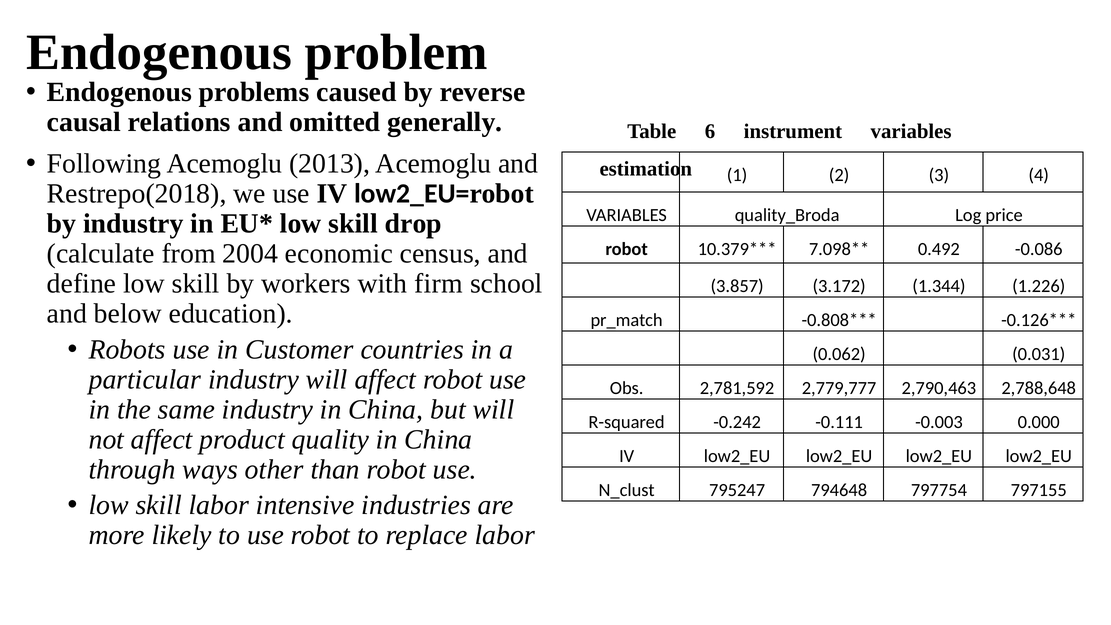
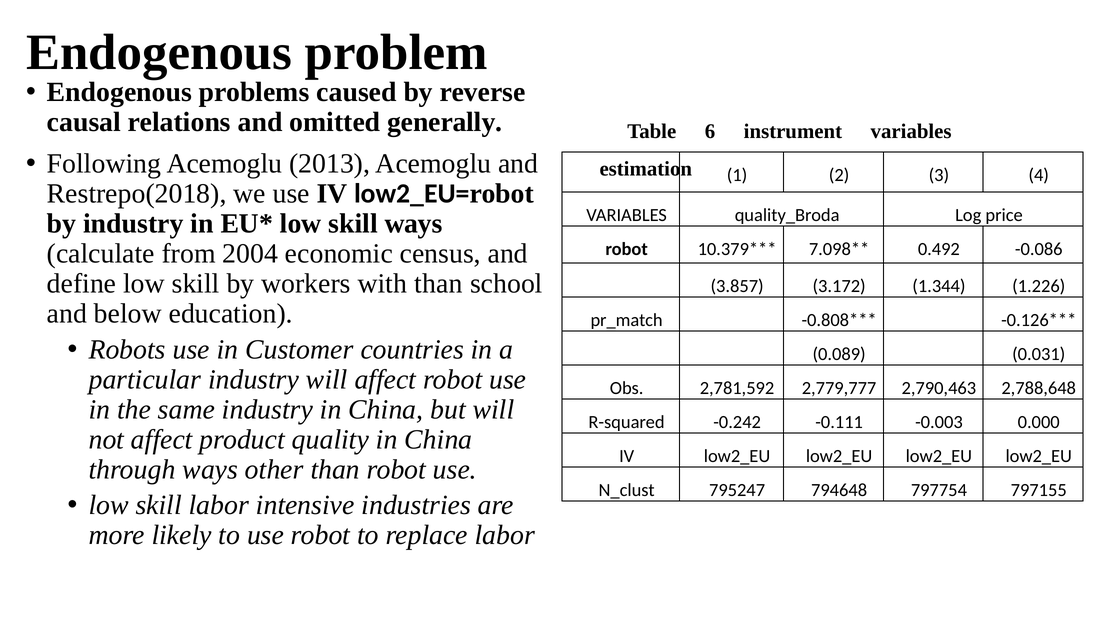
skill drop: drop -> ways
with firm: firm -> than
0.062: 0.062 -> 0.089
